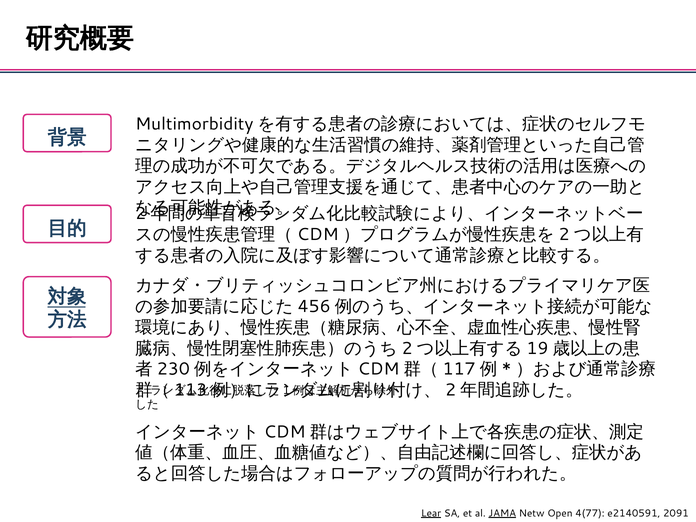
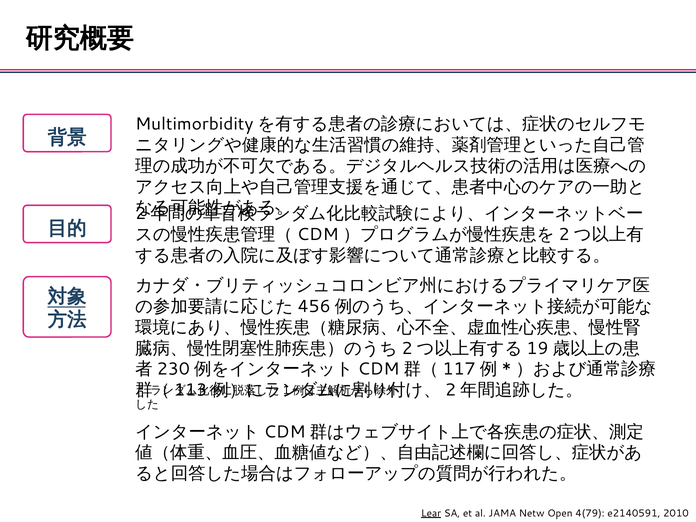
JAMA underline: present -> none
4(77: 4(77 -> 4(79
2091: 2091 -> 2010
